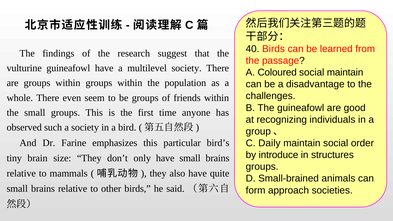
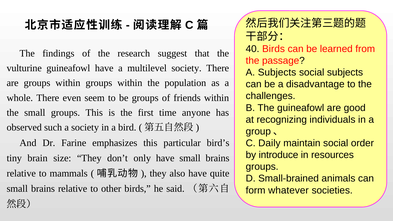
A Coloured: Coloured -> Subjects
social maintain: maintain -> subjects
structures: structures -> resources
approach: approach -> whatever
